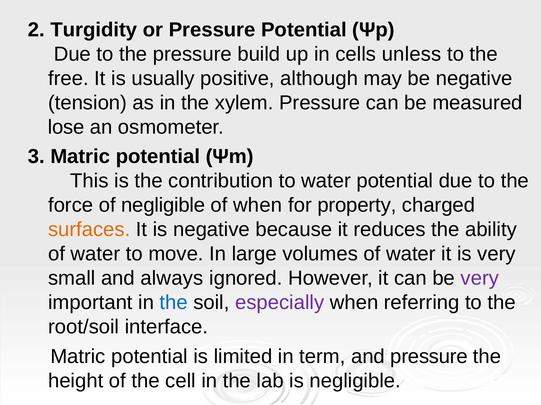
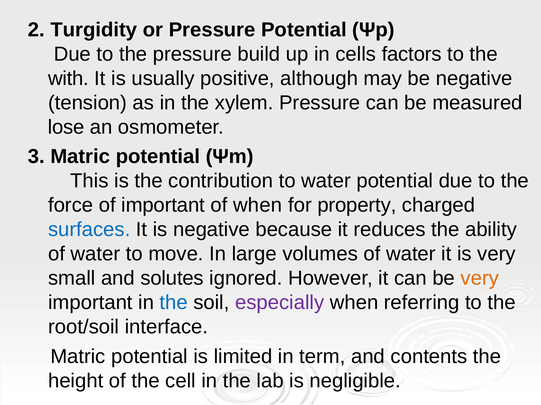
unless: unless -> factors
free: free -> with
of negligible: negligible -> important
surfaces colour: orange -> blue
always: always -> solutes
very at (480, 279) colour: purple -> orange
and pressure: pressure -> contents
